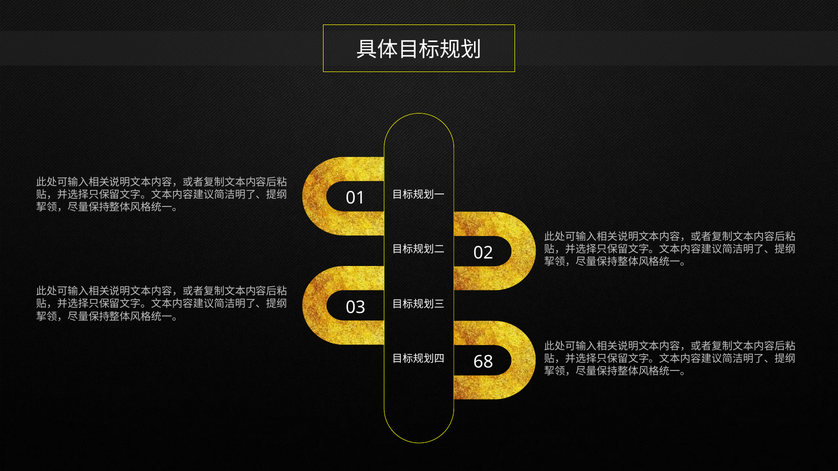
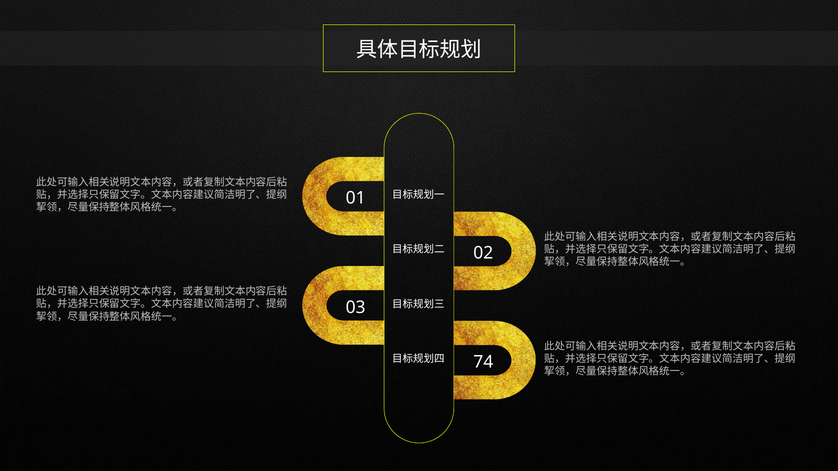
68: 68 -> 74
